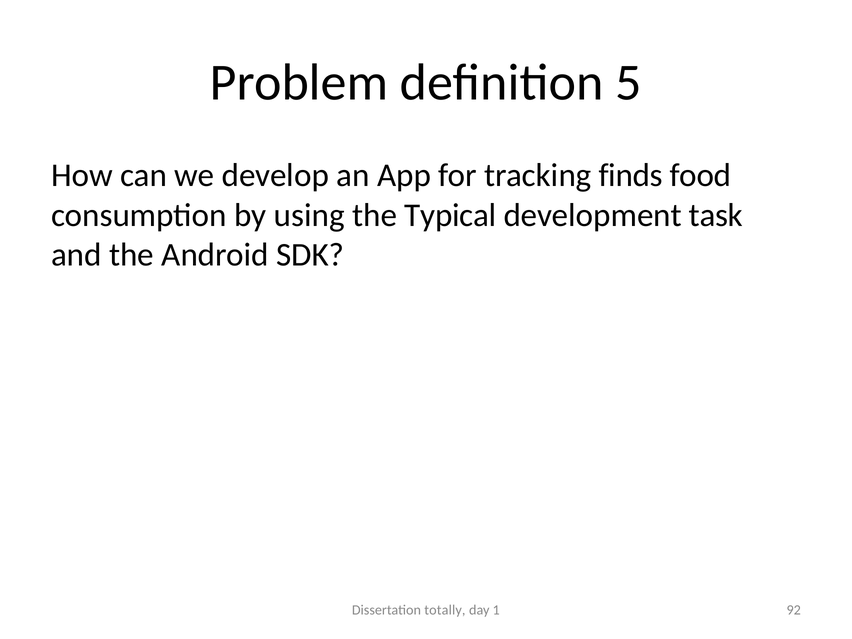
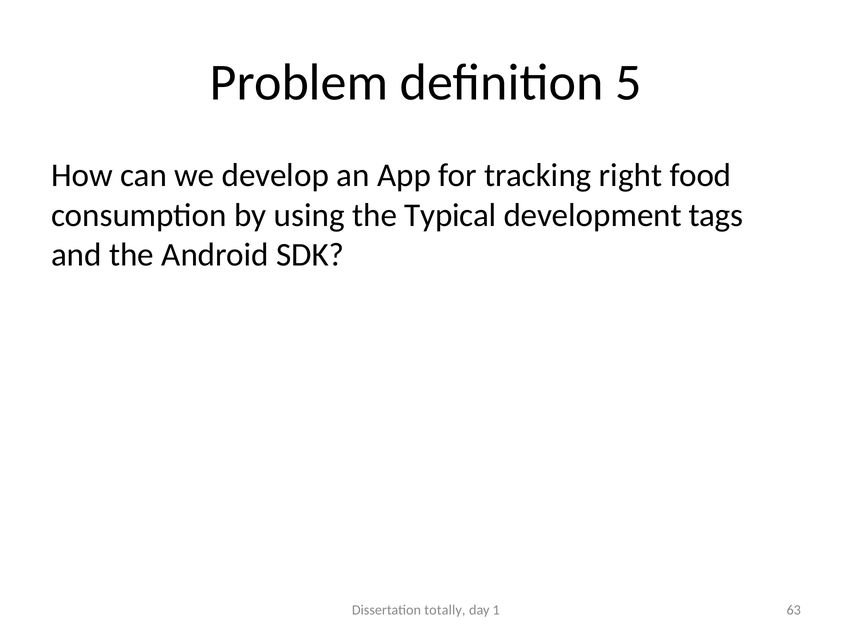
finds: finds -> right
task: task -> tags
92: 92 -> 63
